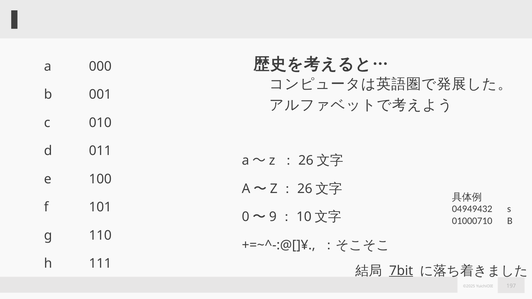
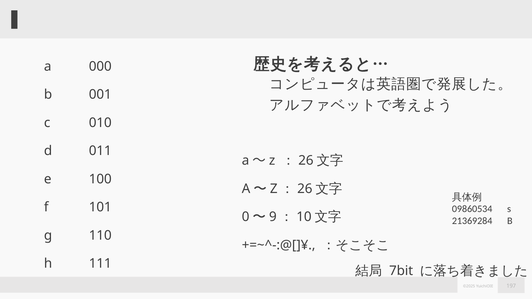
04949432: 04949432 -> 09860534
01000710: 01000710 -> 21369284
7bit underline: present -> none
